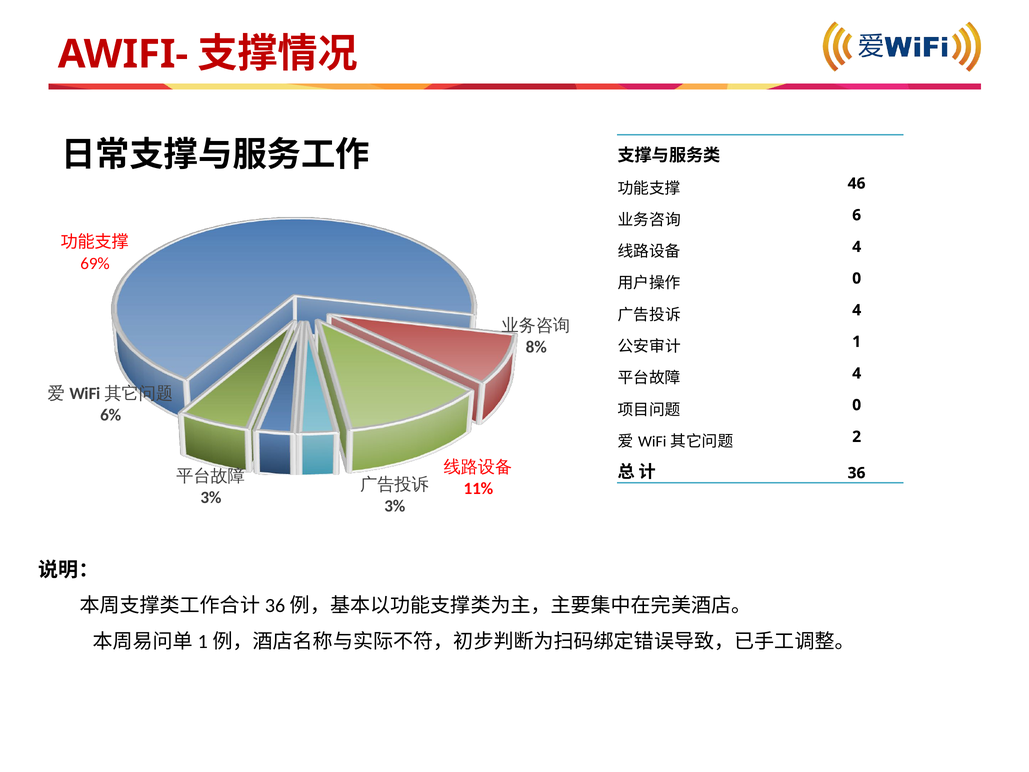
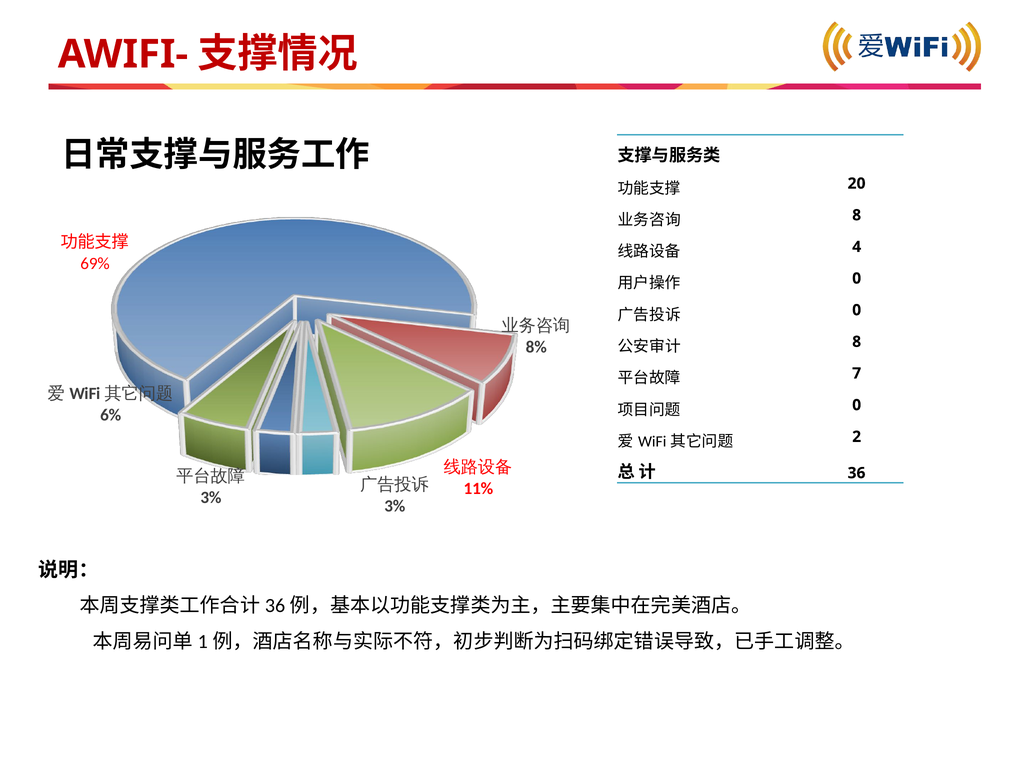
46: 46 -> 20
6 at (857, 215): 6 -> 8
4 at (857, 310): 4 -> 0
1 at (857, 342): 1 -> 8
4 at (857, 373): 4 -> 7
